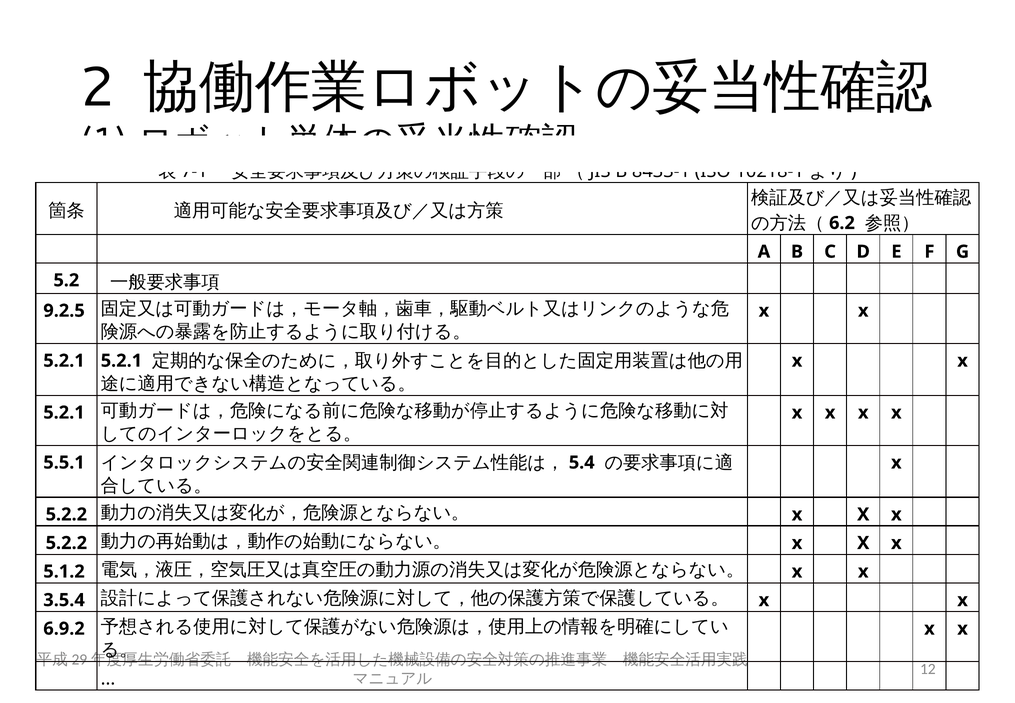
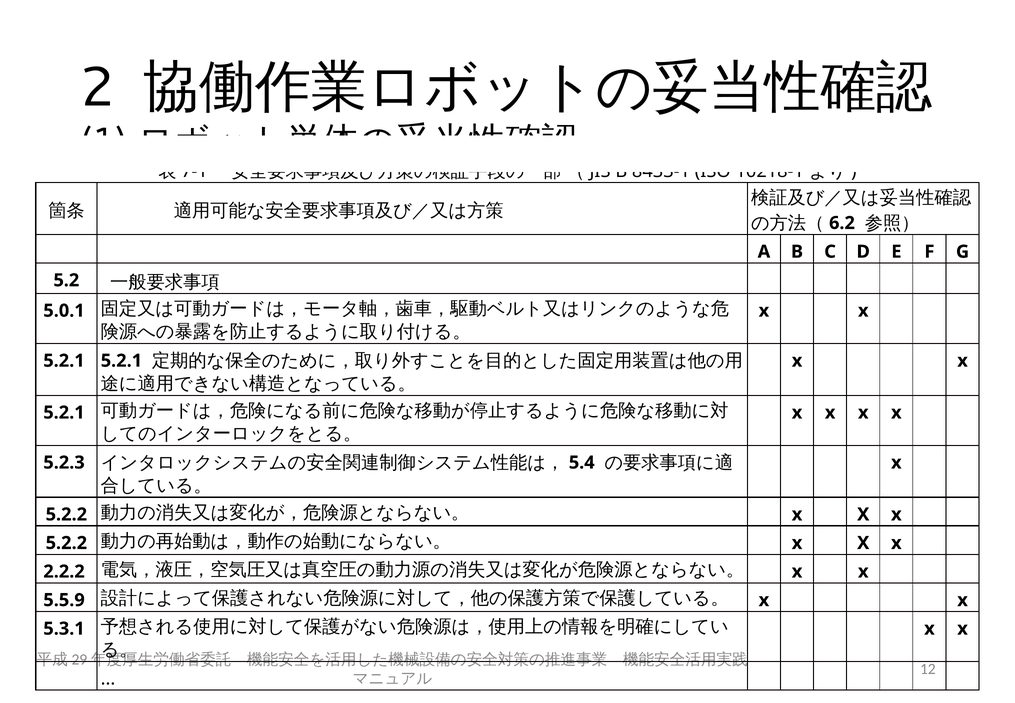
9.2.5: 9.2.5 -> 5.0.1
5.5.1: 5.5.1 -> 5.2.3
5.1.2: 5.1.2 -> 2.2.2
3.5.4: 3.5.4 -> 5.5.9
6.9.2: 6.9.2 -> 5.3.1
